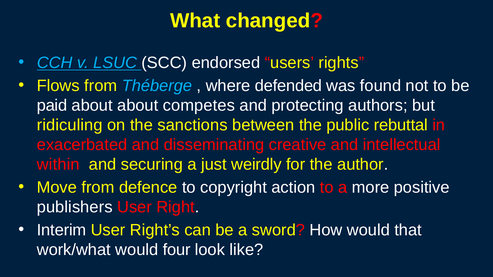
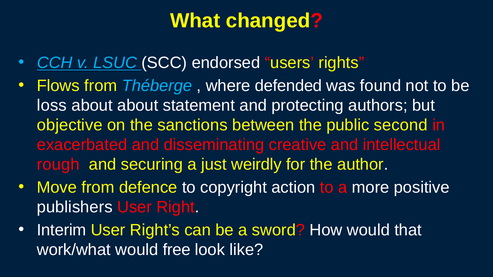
paid: paid -> loss
competes: competes -> statement
ridiculing: ridiculing -> objective
rebuttal: rebuttal -> second
within: within -> rough
four: four -> free
